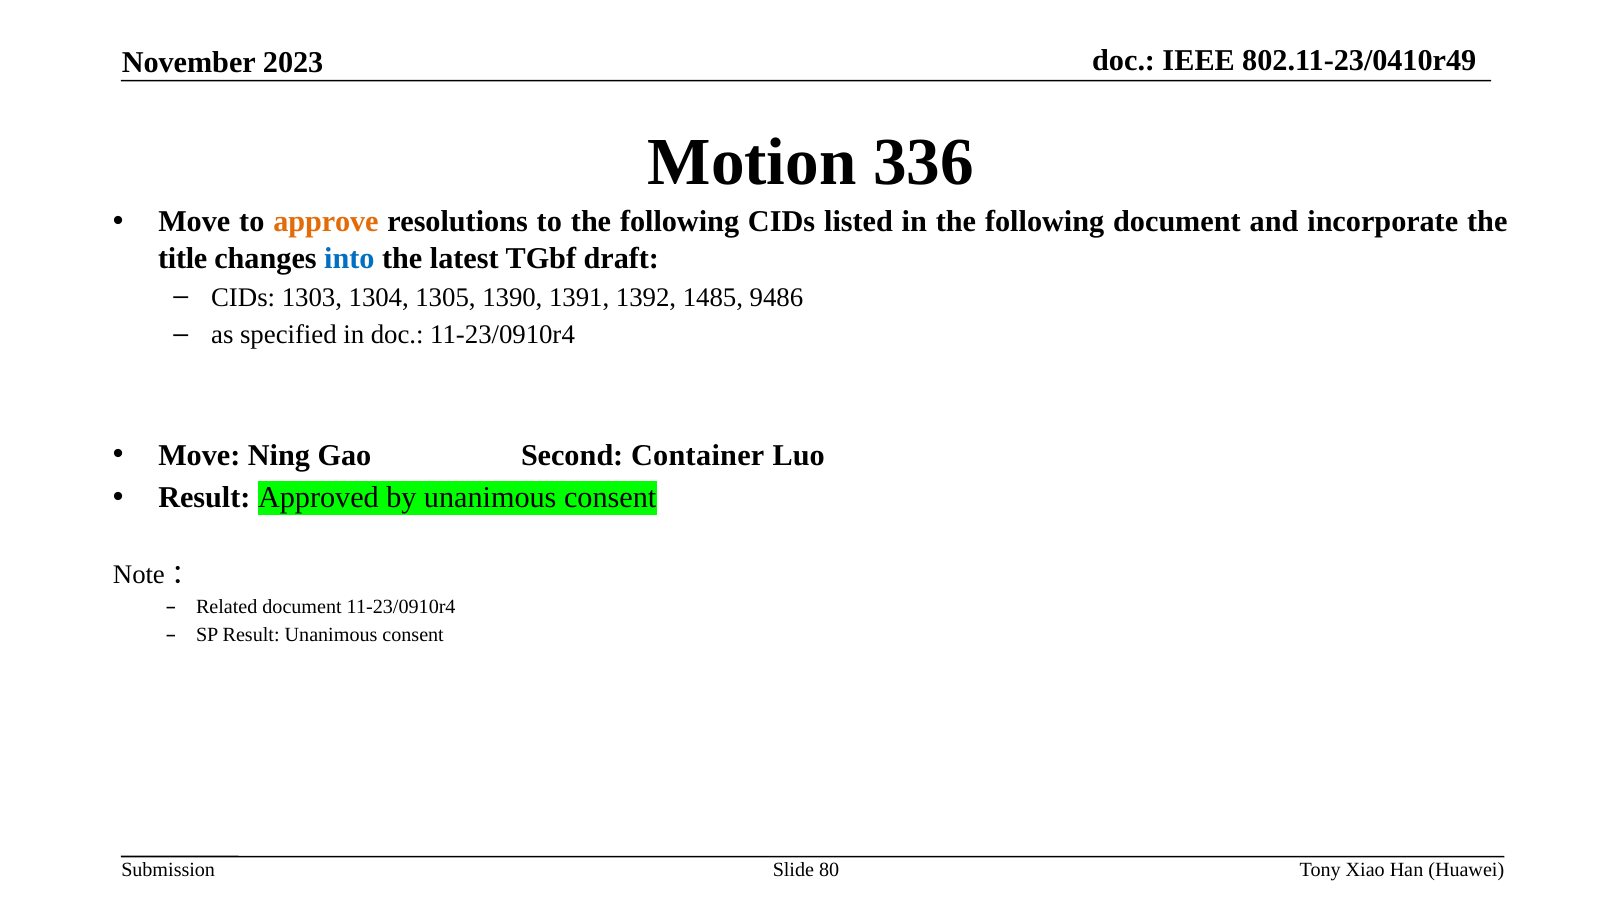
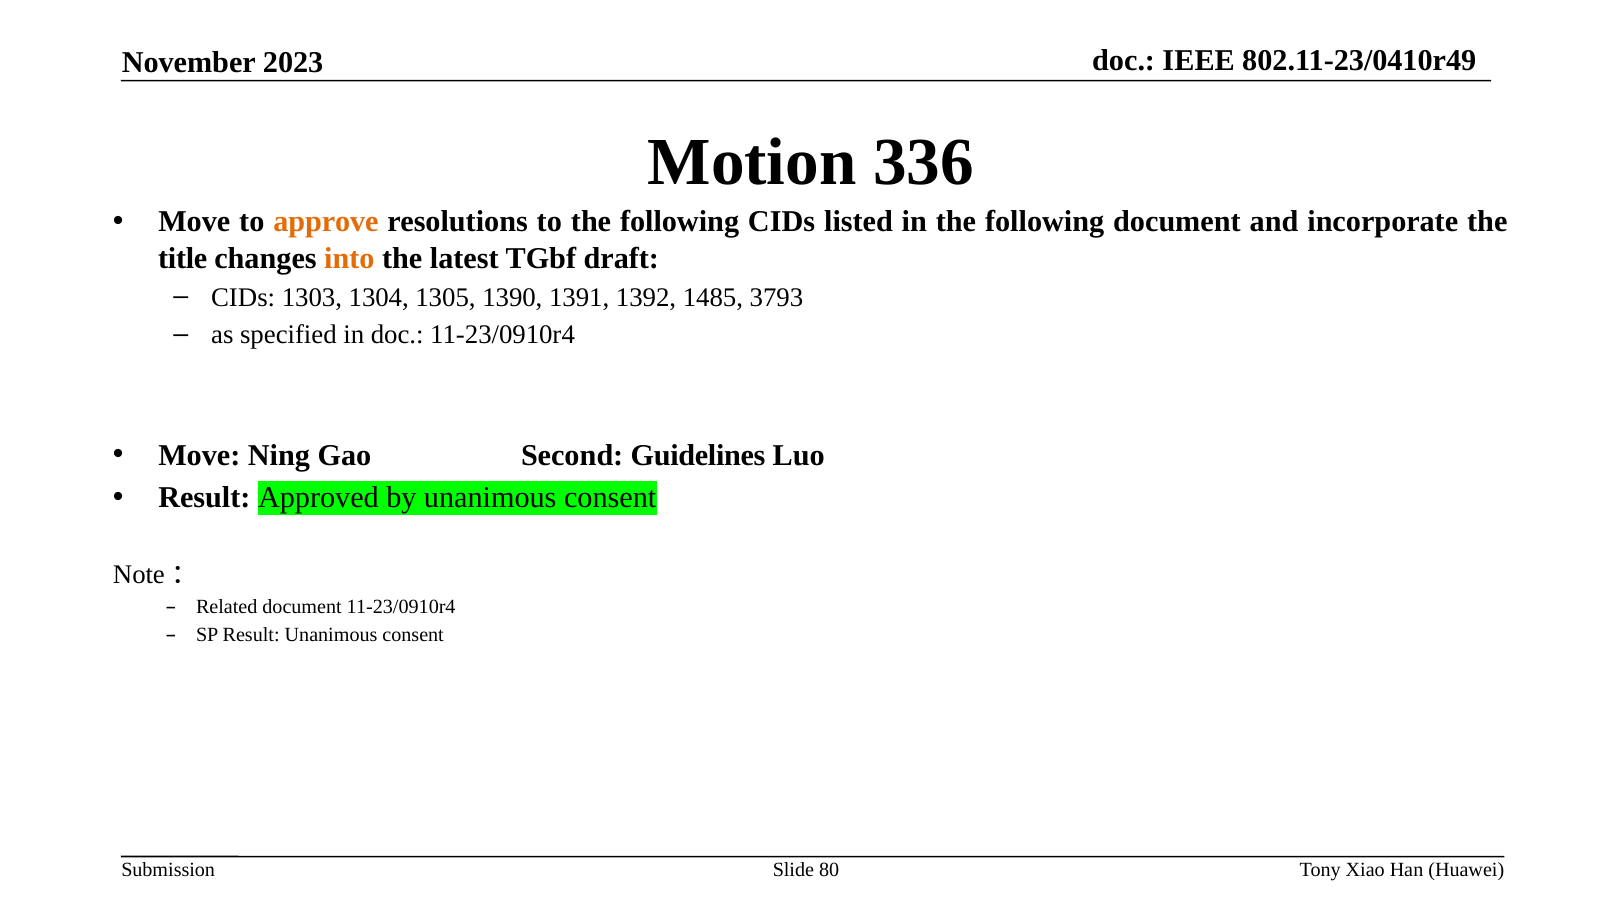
into colour: blue -> orange
9486: 9486 -> 3793
Container: Container -> Guidelines
